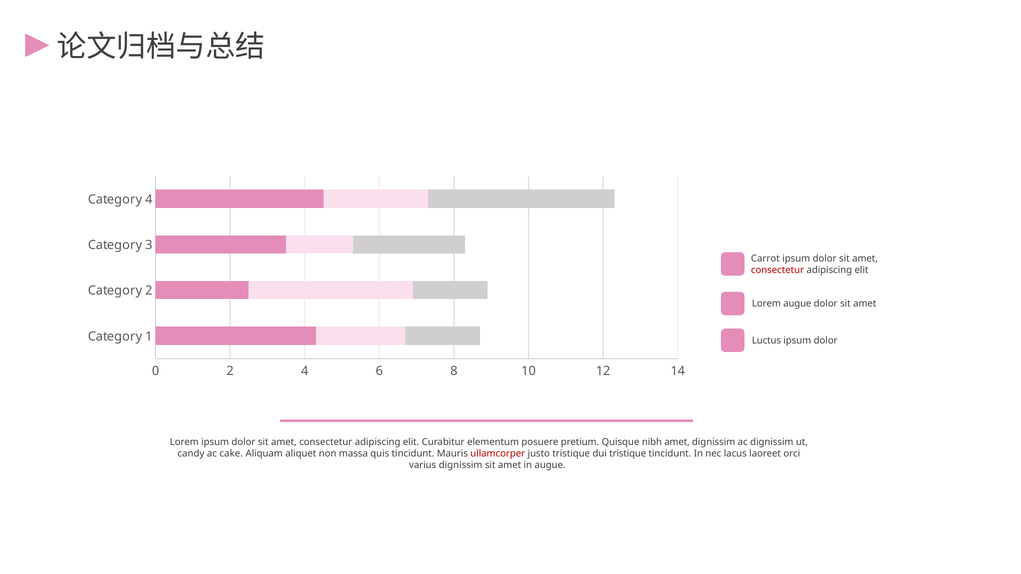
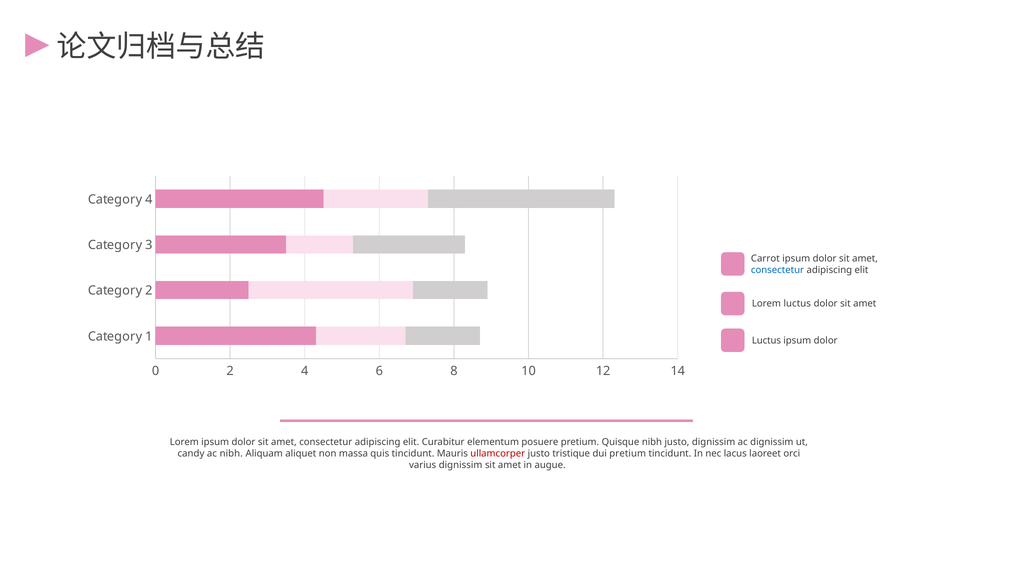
consectetur at (777, 270) colour: red -> blue
Lorem augue: augue -> luctus
nibh amet: amet -> justo
ac cake: cake -> nibh
dui tristique: tristique -> pretium
